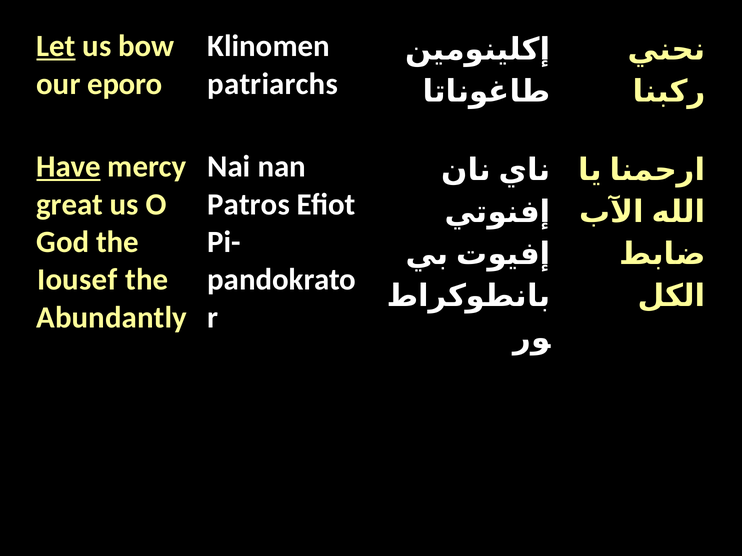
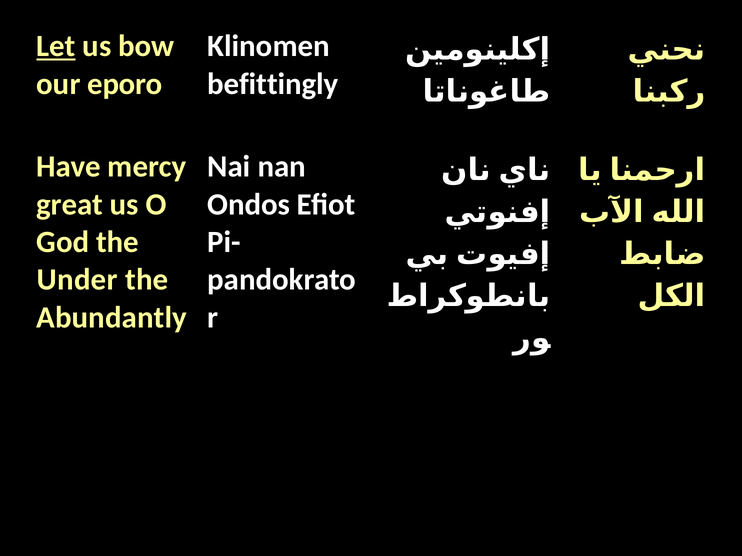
patriarchs: patriarchs -> befittingly
Have underline: present -> none
Patros: Patros -> Ondos
Iousef: Iousef -> Under
